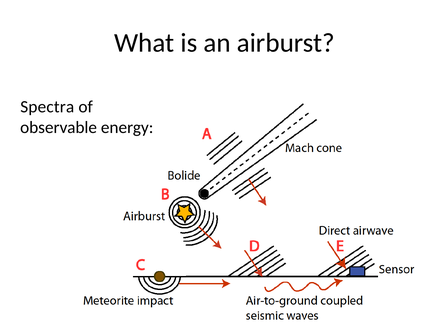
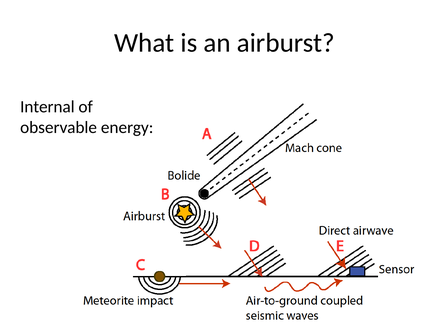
Spectra: Spectra -> Internal
